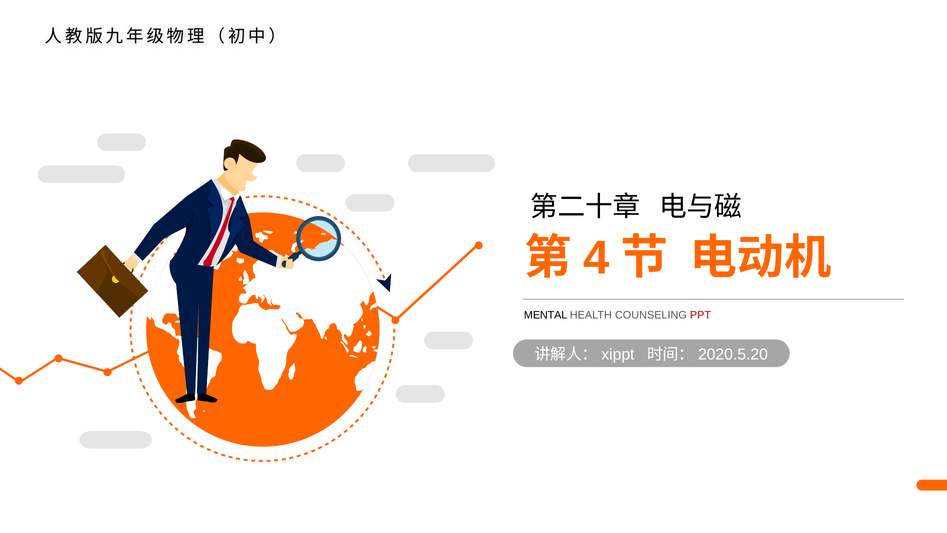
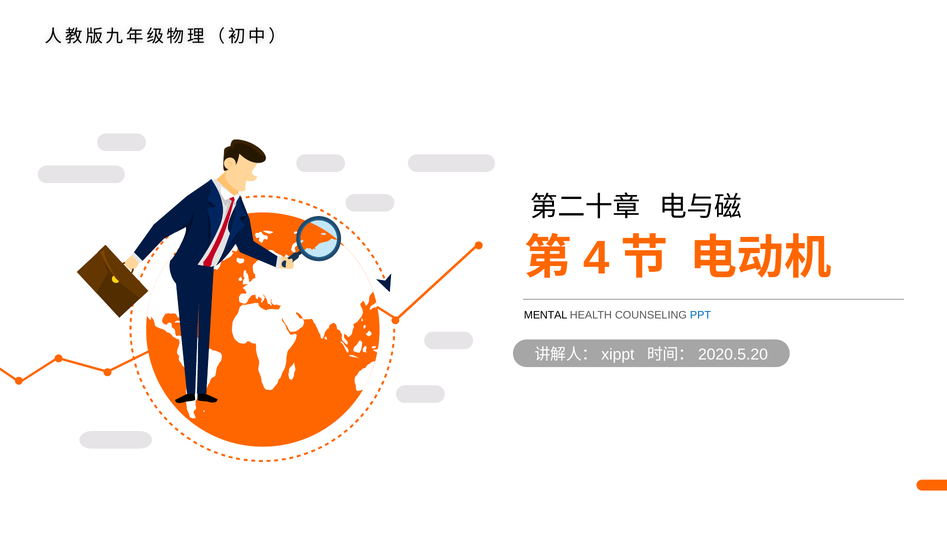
PPT colour: red -> blue
